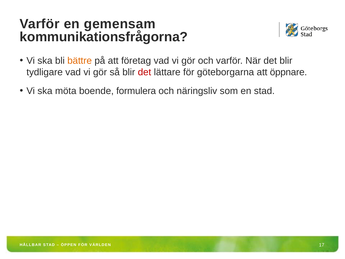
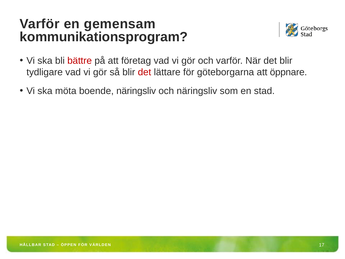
kommunikationsfrågorna: kommunikationsfrågorna -> kommunikationsprogram
bättre colour: orange -> red
boende formulera: formulera -> näringsliv
